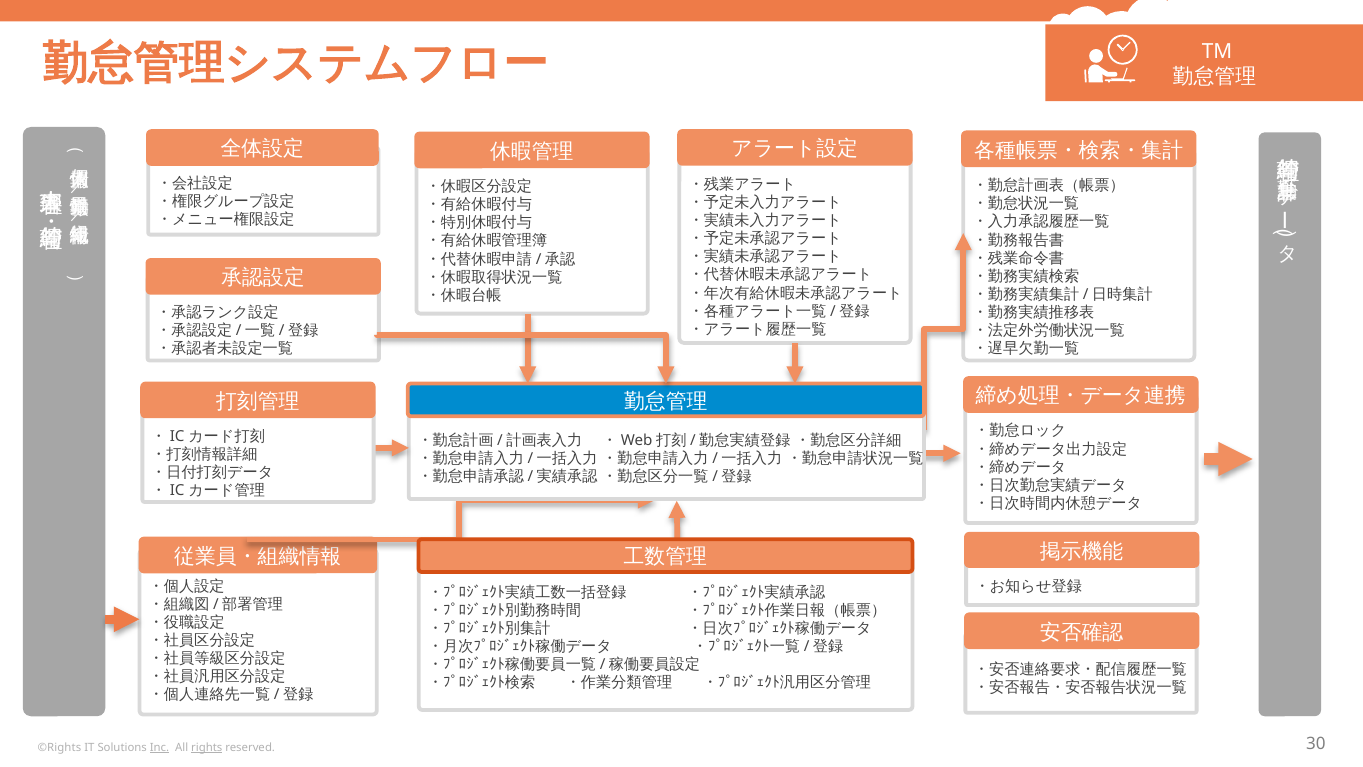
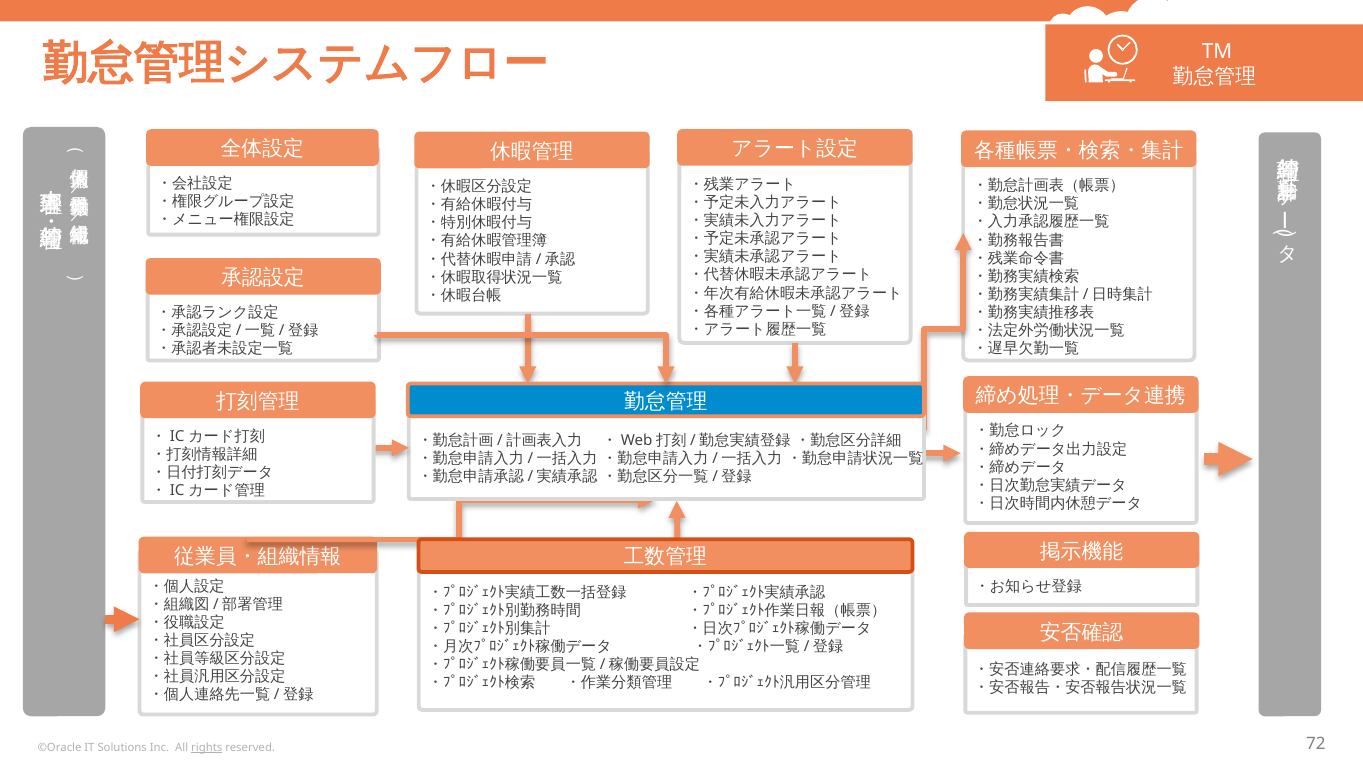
©Rights: ©Rights -> ©Oracle
Inc underline: present -> none
30: 30 -> 72
